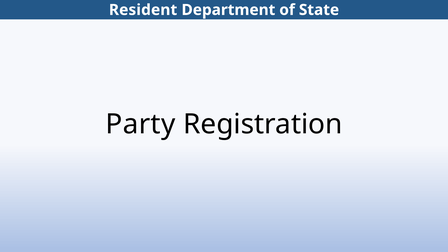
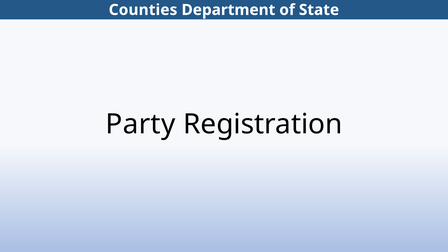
Resident: Resident -> Counties
